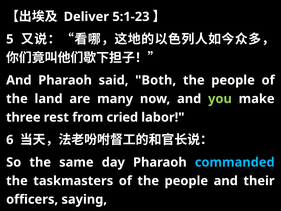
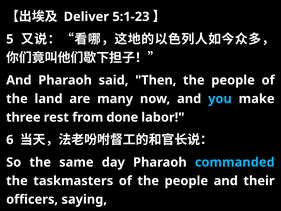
Both: Both -> Then
you colour: light green -> light blue
cried: cried -> done
